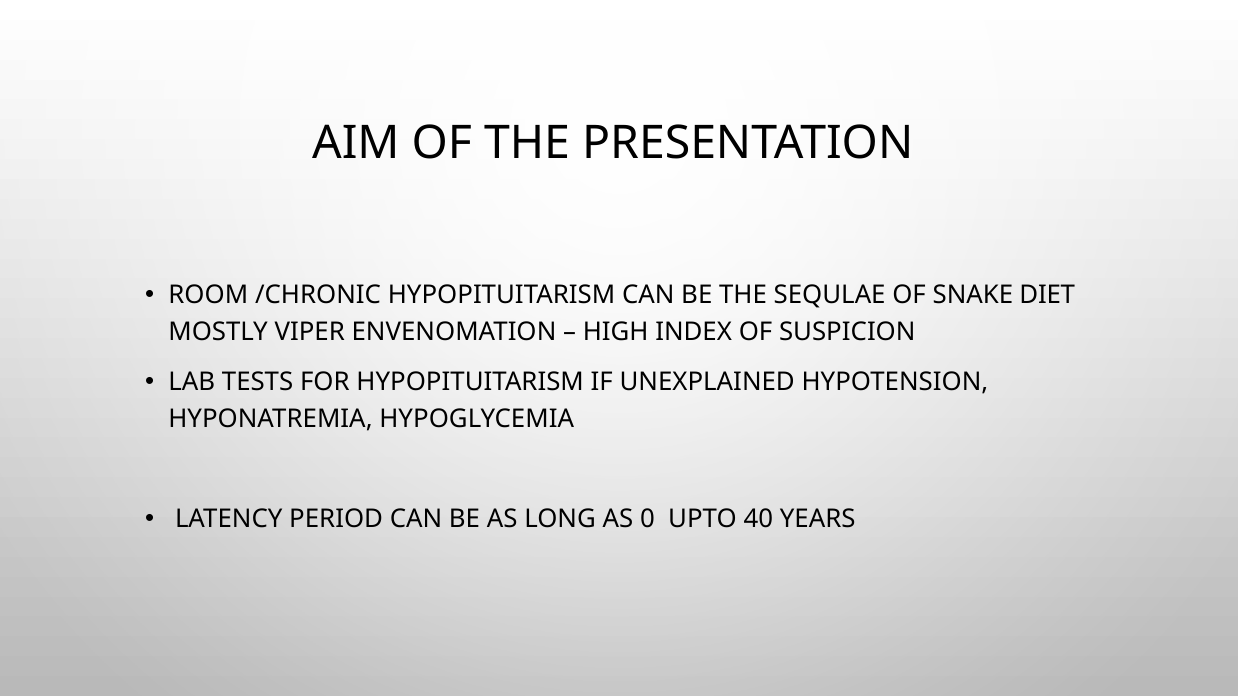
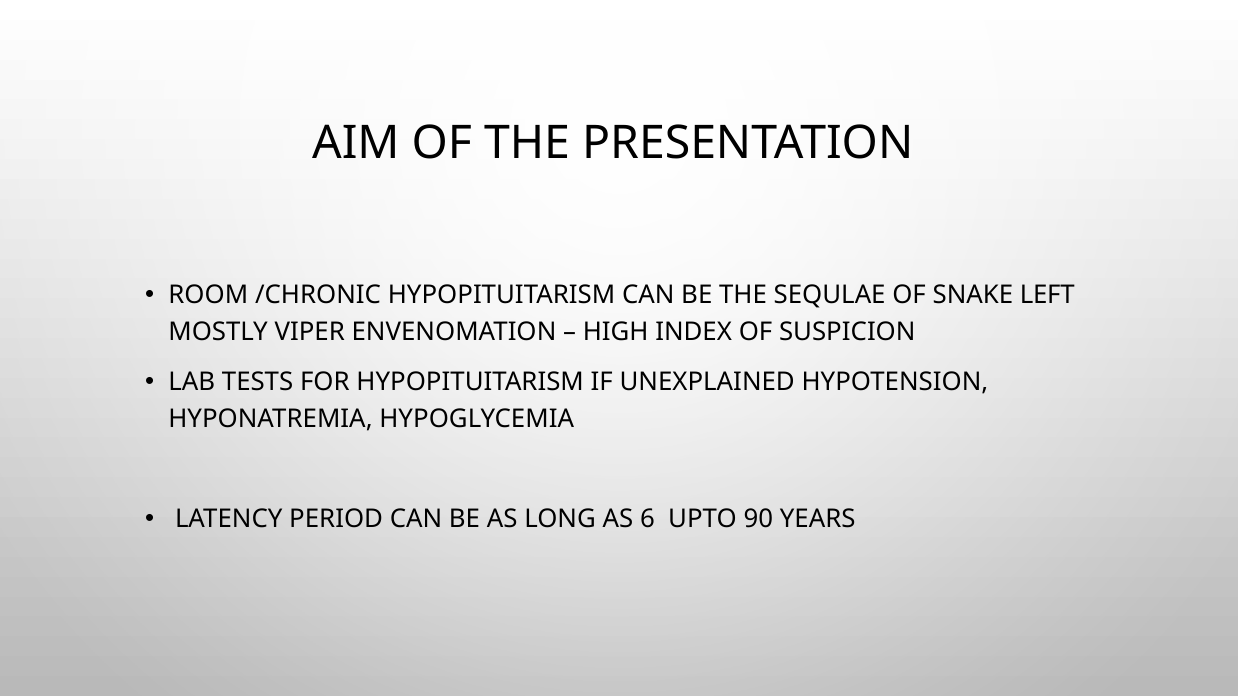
DIET: DIET -> LEFT
0: 0 -> 6
40: 40 -> 90
